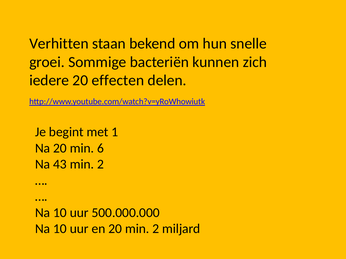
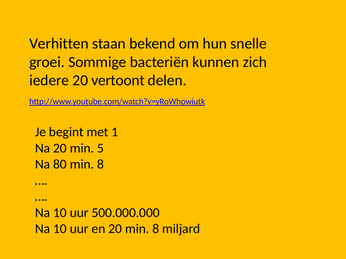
effecten: effecten -> vertoont
6: 6 -> 5
43: 43 -> 80
2 at (100, 165): 2 -> 8
20 min 2: 2 -> 8
